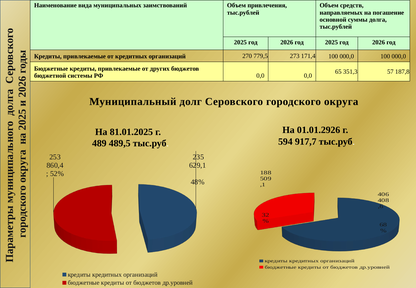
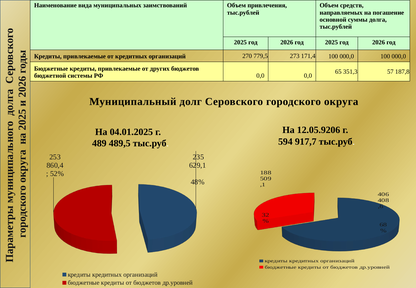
01.01.2926: 01.01.2926 -> 12.05.9206
81.01.2025: 81.01.2025 -> 04.01.2025
